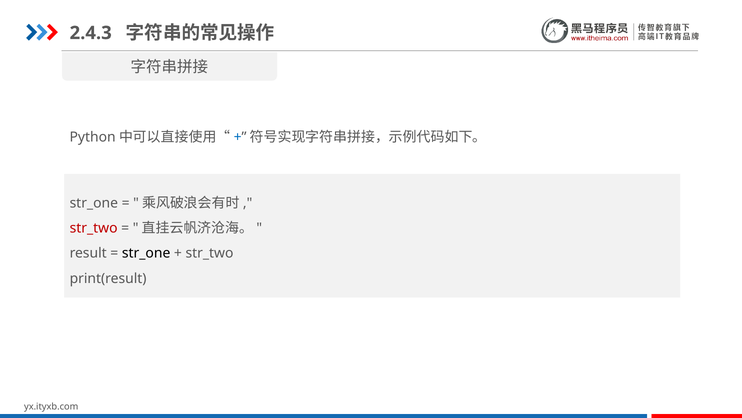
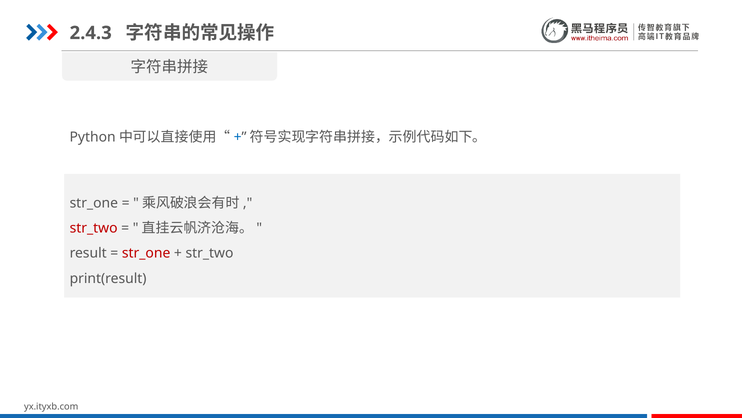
str_one at (146, 253) colour: black -> red
